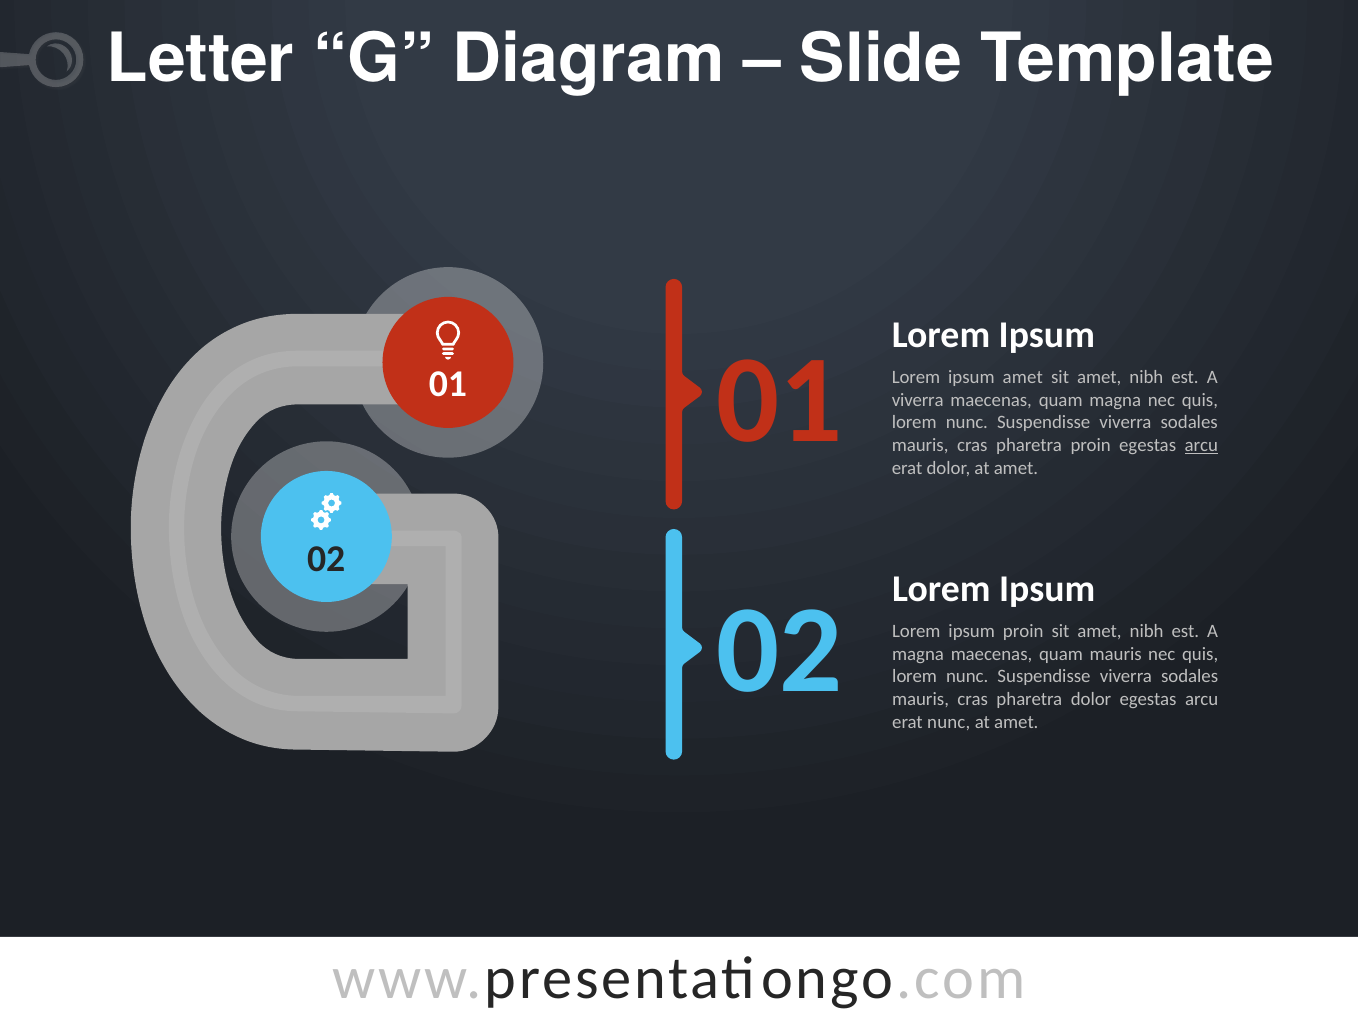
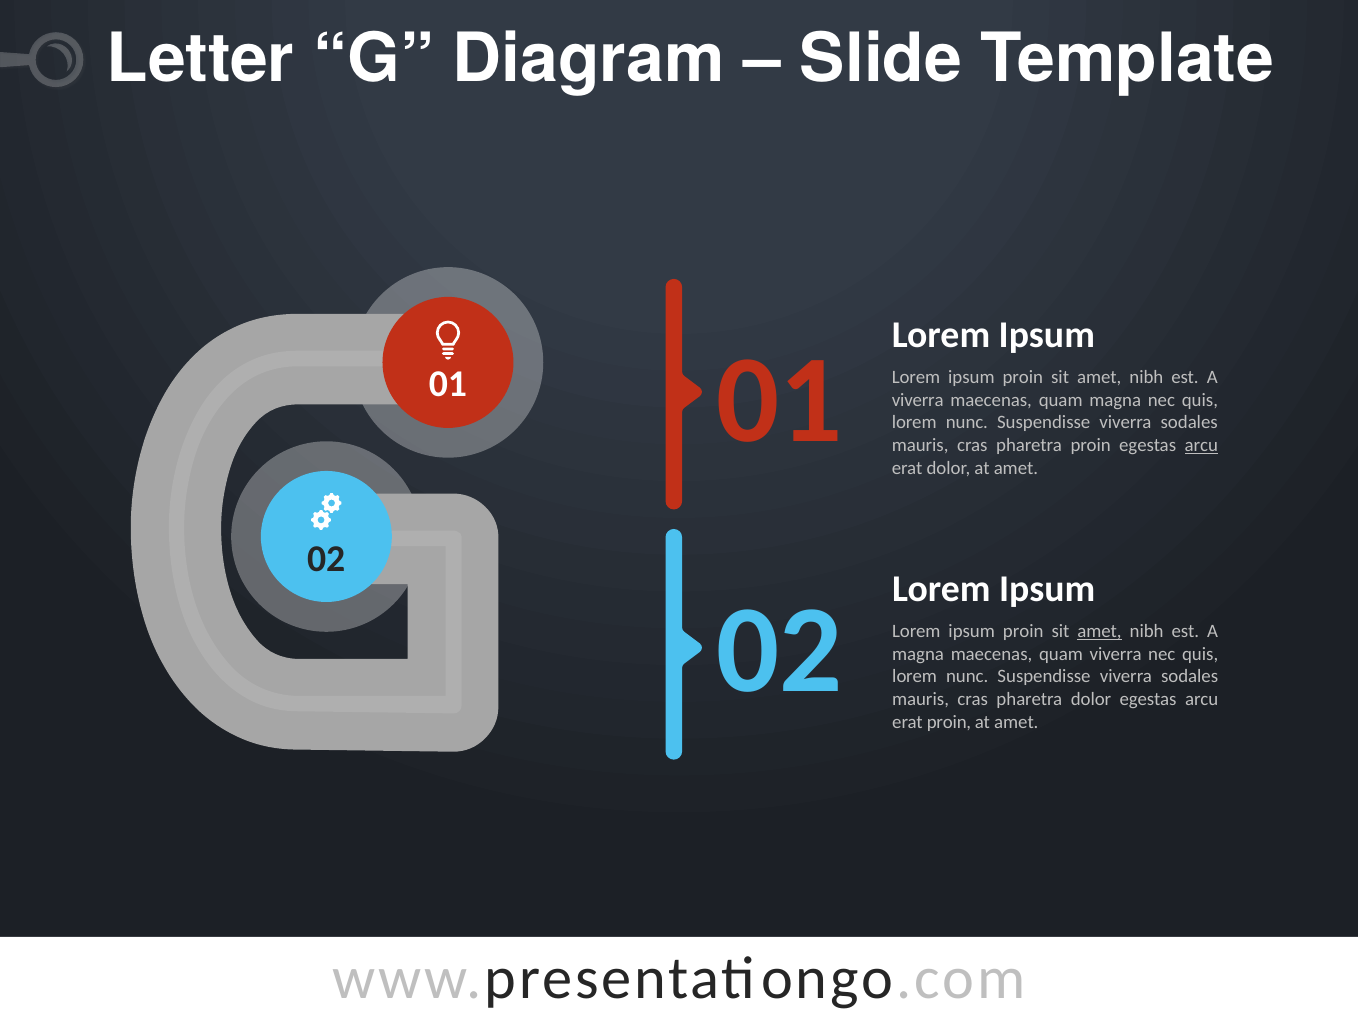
amet at (1023, 377): amet -> proin
amet at (1100, 631) underline: none -> present
quam mauris: mauris -> viverra
erat nunc: nunc -> proin
